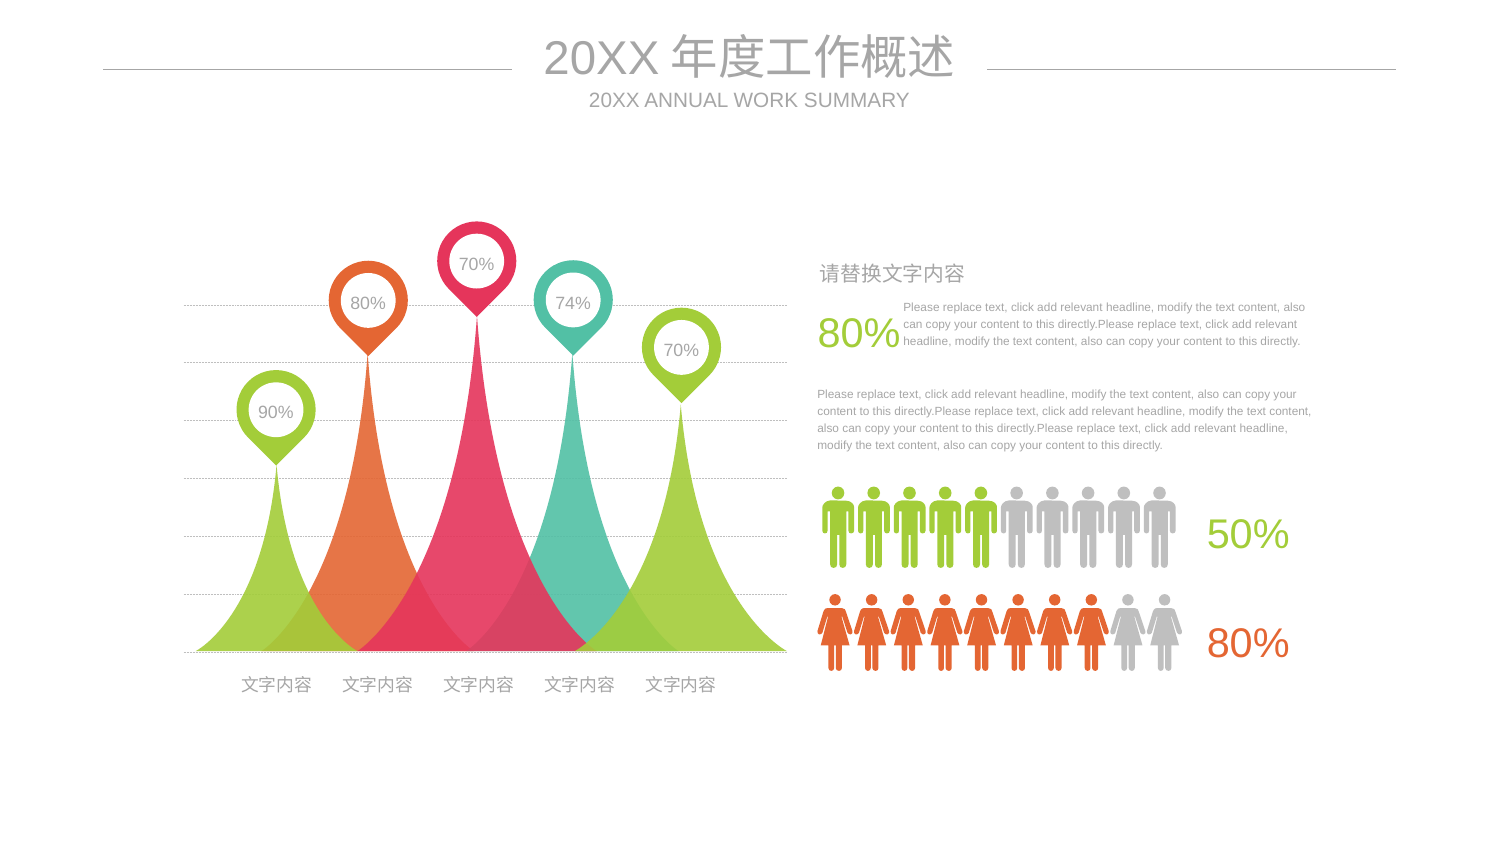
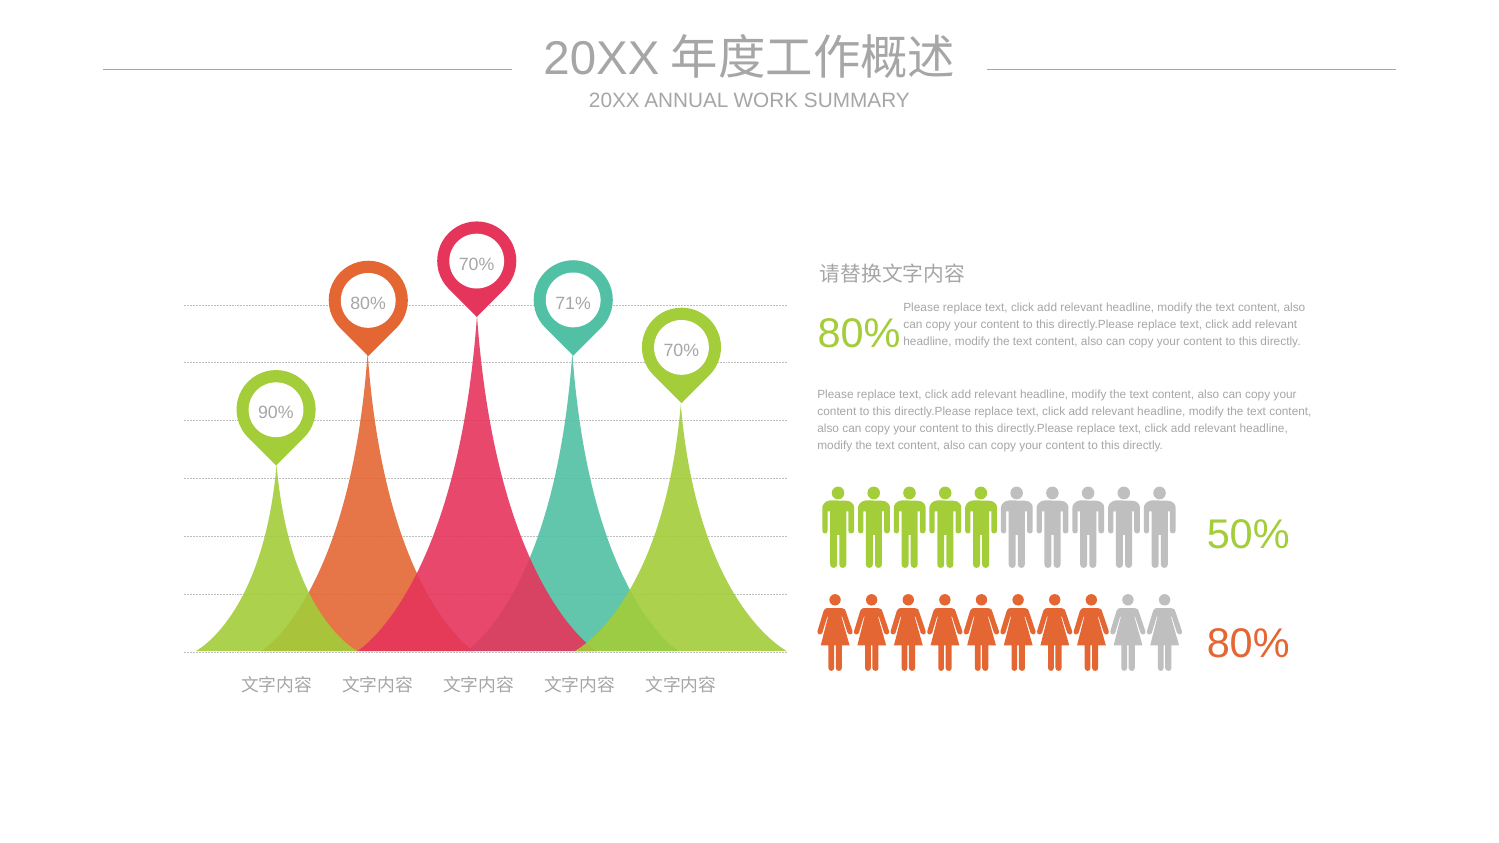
74%: 74% -> 71%
